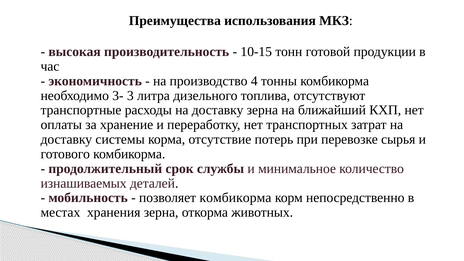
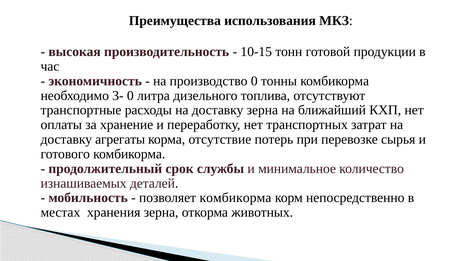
производство 4: 4 -> 0
3- 3: 3 -> 0
системы: системы -> агрегаты
